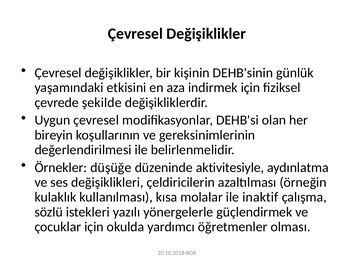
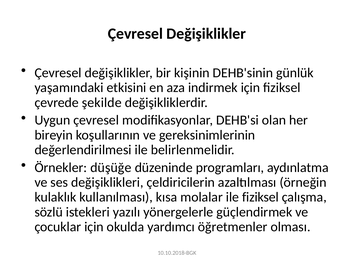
aktivitesiyle: aktivitesiyle -> programları
ile inaktif: inaktif -> fiziksel
